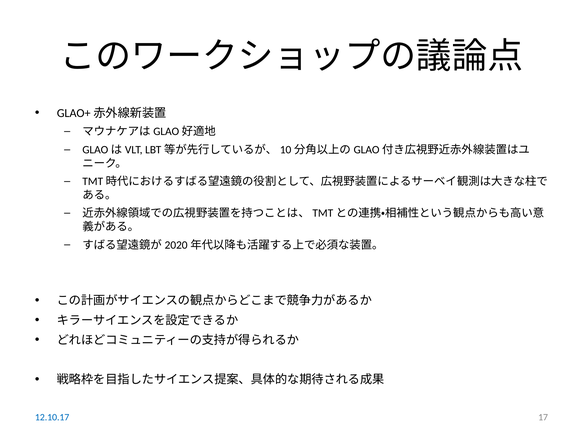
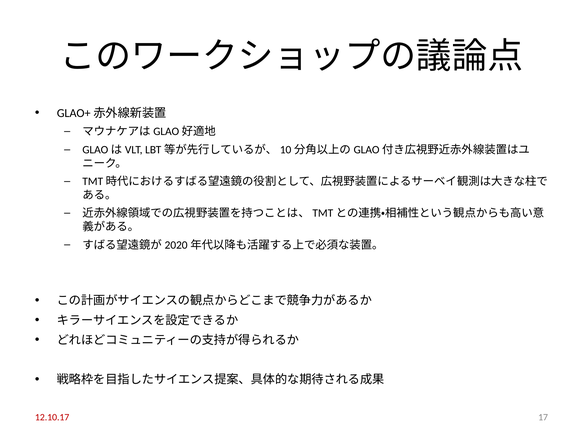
12.10.17 colour: blue -> red
